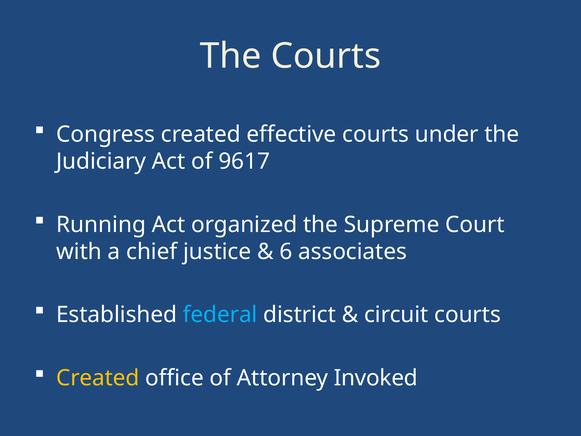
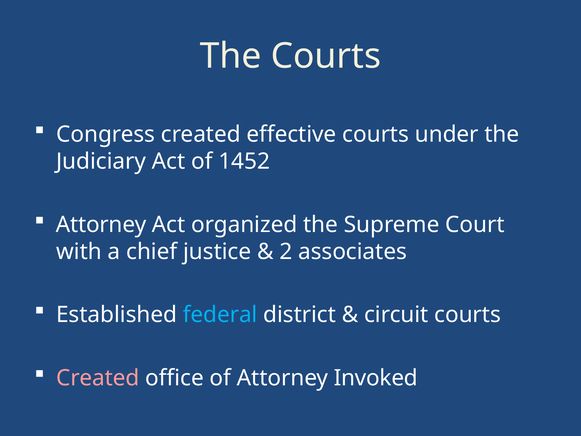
9617: 9617 -> 1452
Running at (101, 224): Running -> Attorney
6: 6 -> 2
Created at (98, 378) colour: yellow -> pink
